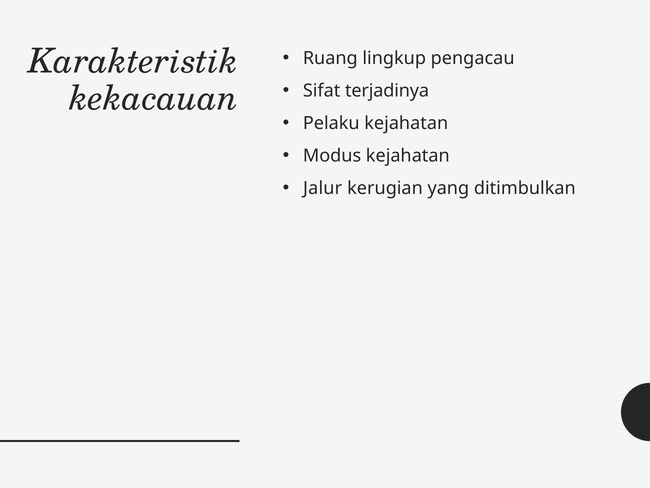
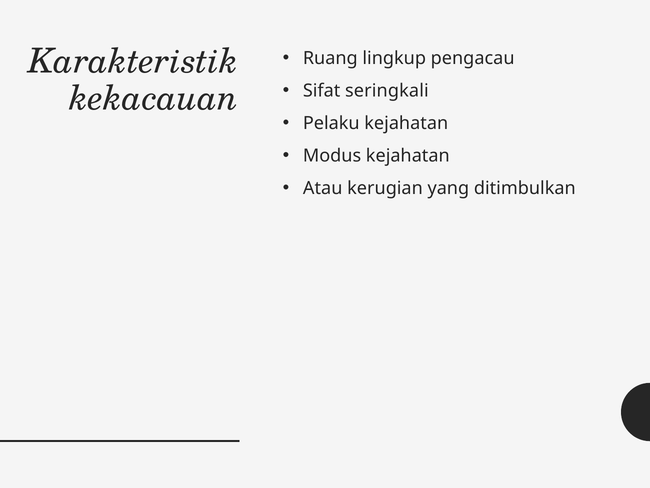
terjadinya: terjadinya -> seringkali
Jalur: Jalur -> Atau
